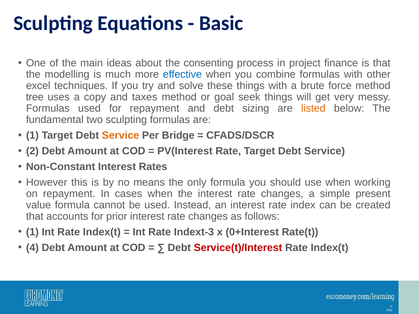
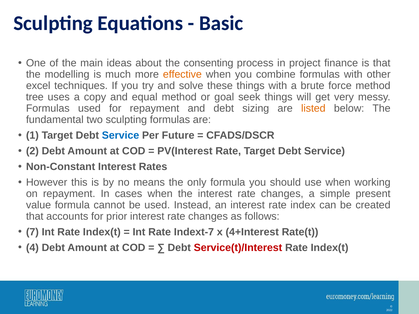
effective colour: blue -> orange
taxes: taxes -> equal
Service at (121, 135) colour: orange -> blue
Bridge: Bridge -> Future
1 at (32, 232): 1 -> 7
Indext-3: Indext-3 -> Indext-7
0+Interest: 0+Interest -> 4+Interest
